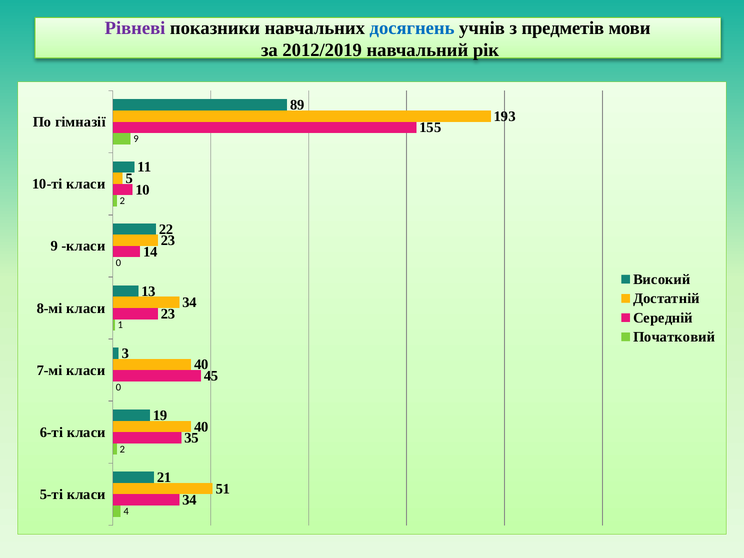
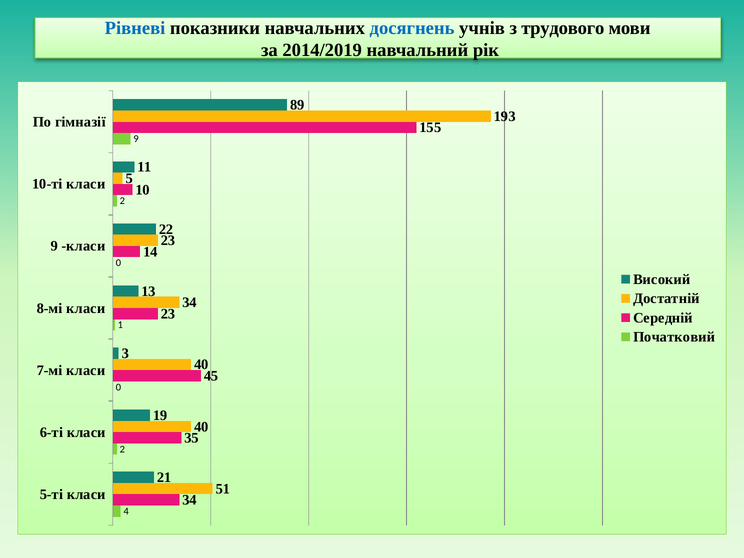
Рівневі colour: purple -> blue
предметів: предметів -> трудового
2012/2019: 2012/2019 -> 2014/2019
